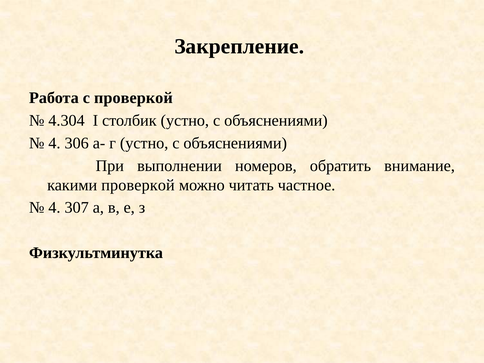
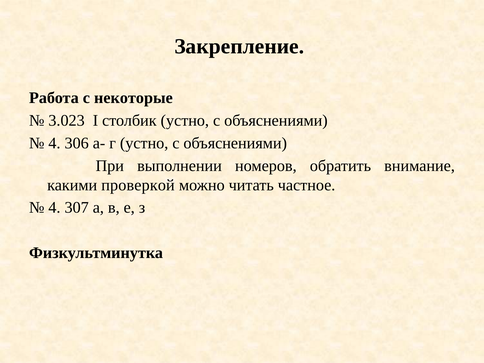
с проверкой: проверкой -> некоторые
4.304: 4.304 -> 3.023
